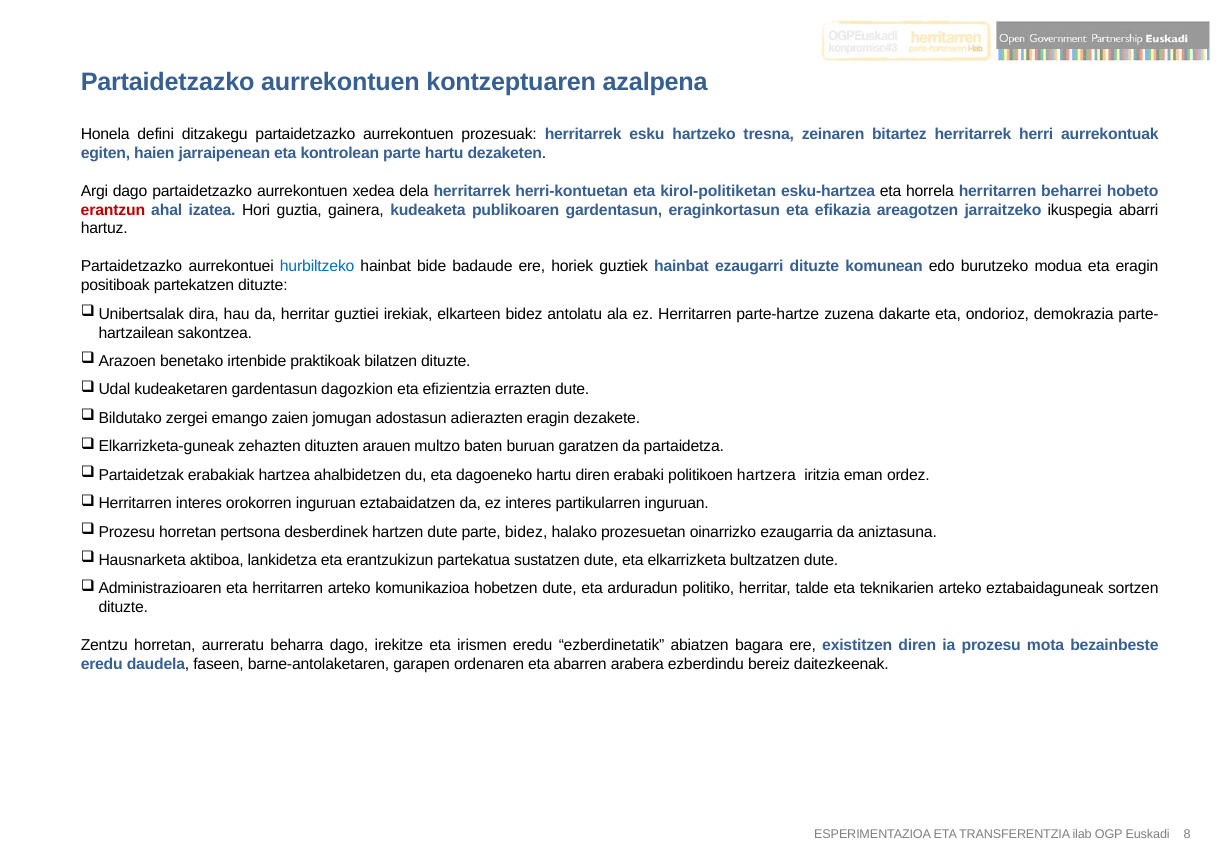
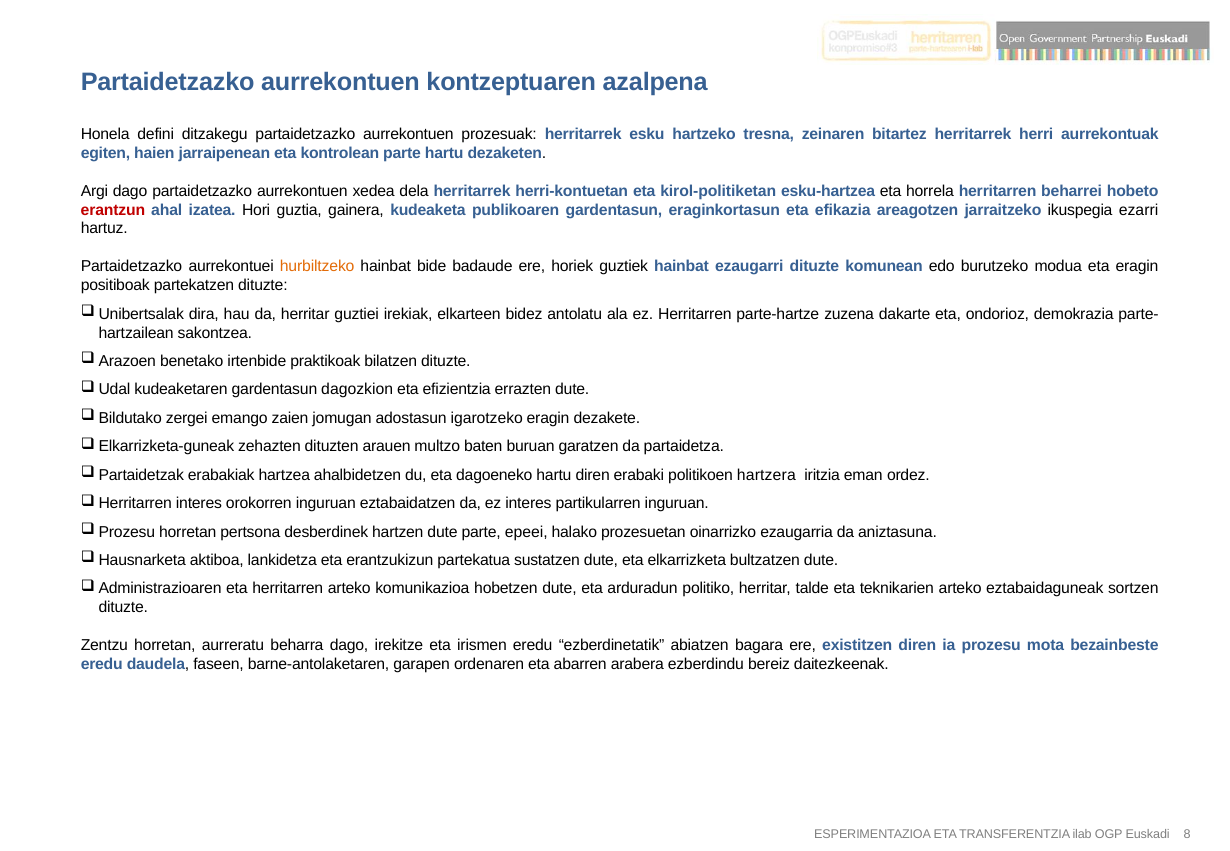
abarri: abarri -> ezarri
hurbiltzeko colour: blue -> orange
adierazten: adierazten -> igarotzeko
parte bidez: bidez -> epeei
